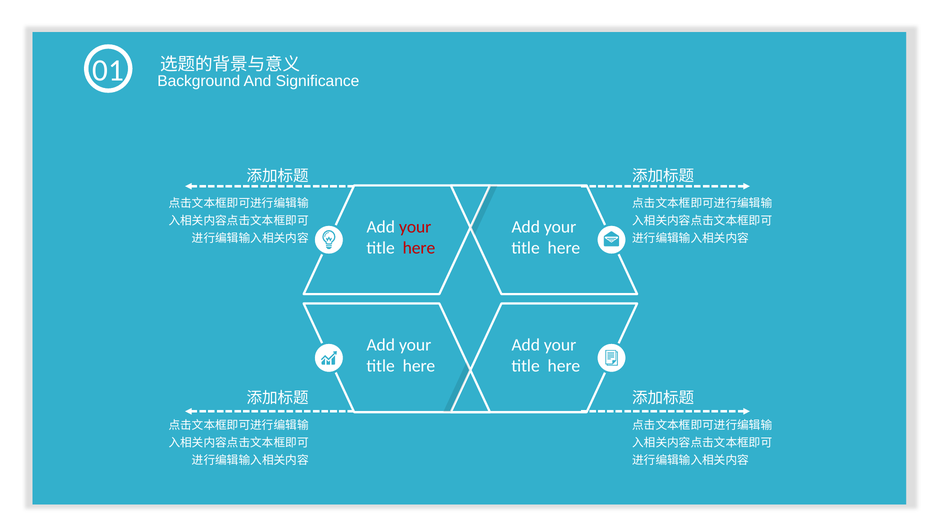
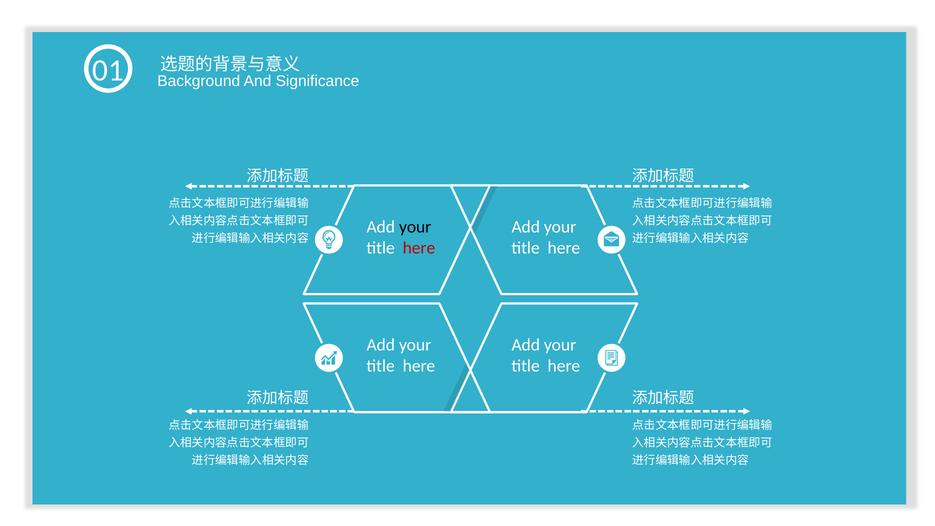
your at (415, 227) colour: red -> black
